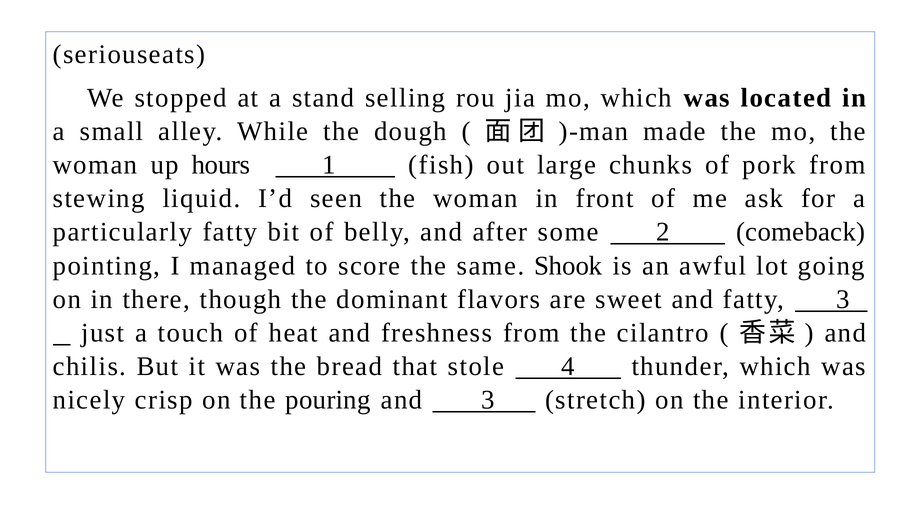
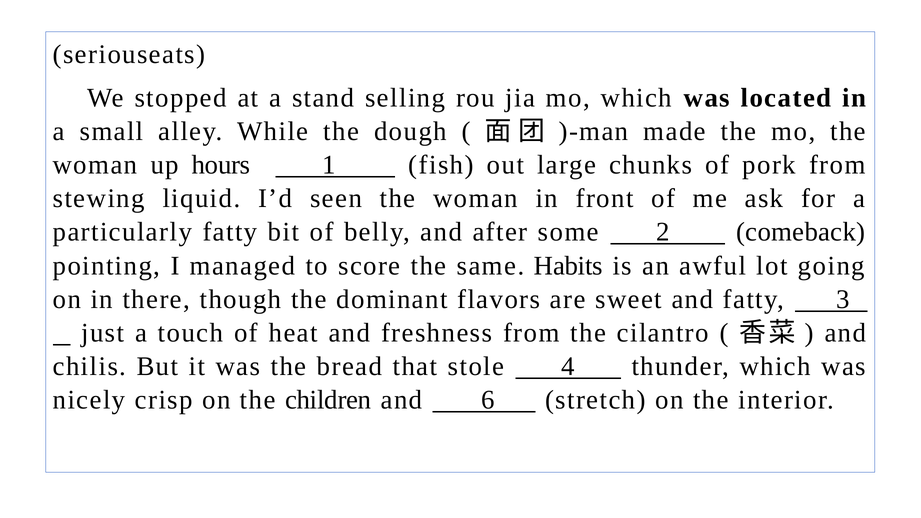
Shook: Shook -> Habits
pouring: pouring -> children
and 3: 3 -> 6
